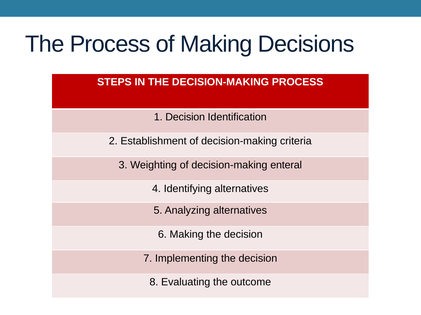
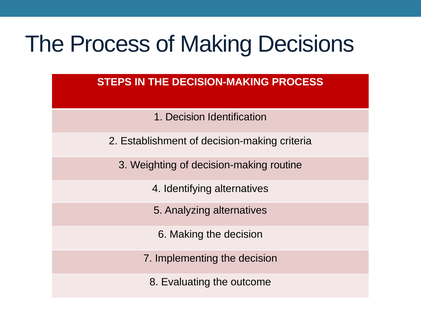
enteral: enteral -> routine
